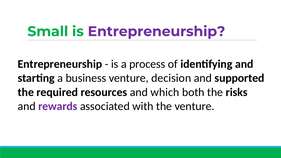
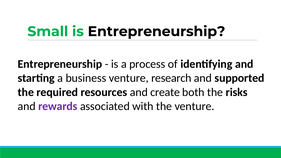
Entrepreneurship at (156, 31) colour: purple -> black
decision: decision -> research
which: which -> create
